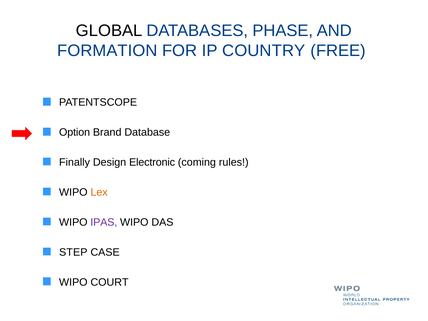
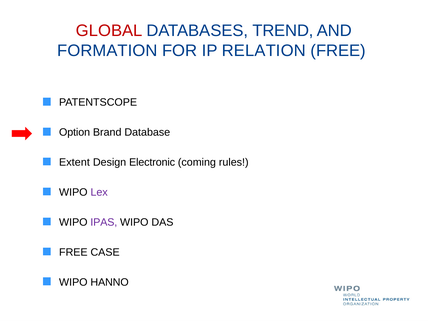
GLOBAL colour: black -> red
PHASE: PHASE -> TREND
COUNTRY: COUNTRY -> RELATION
Finally: Finally -> Extent
Lex colour: orange -> purple
STEP at (73, 252): STEP -> FREE
COURT: COURT -> HANNO
